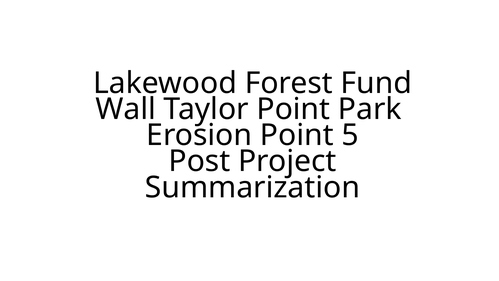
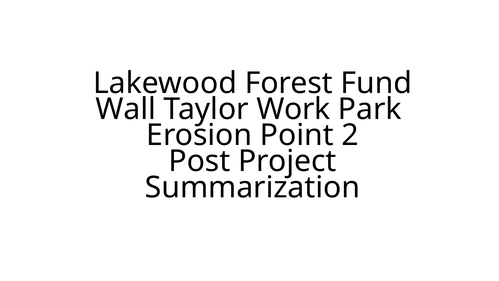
Taylor Point: Point -> Work
5: 5 -> 2
